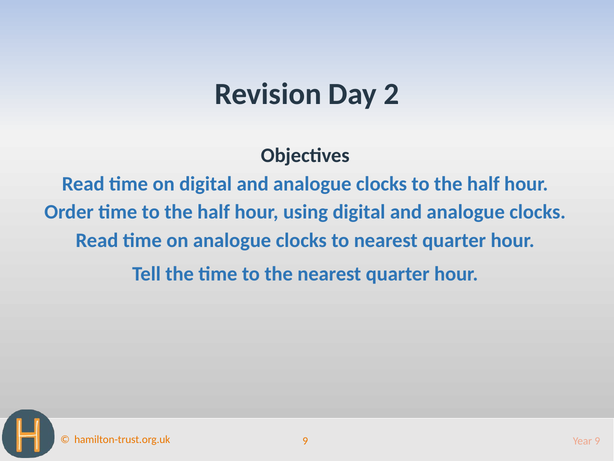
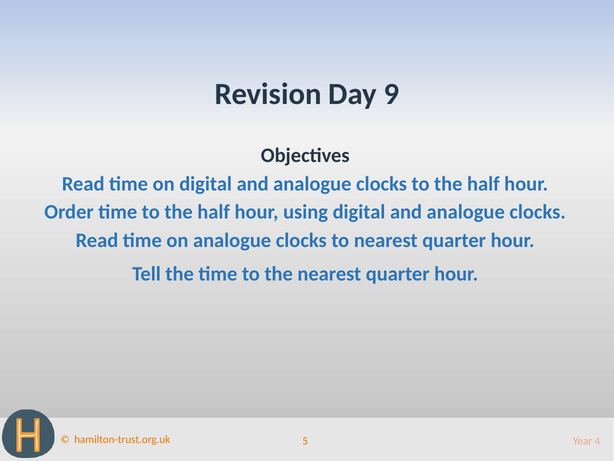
2: 2 -> 9
9 at (305, 440): 9 -> 5
Year 9: 9 -> 4
